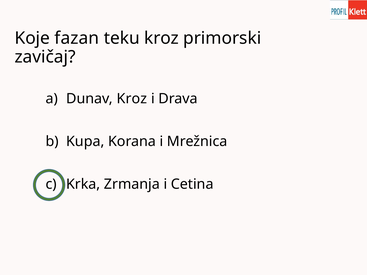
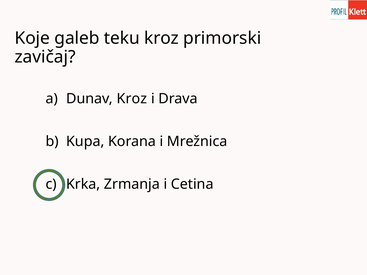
fazan: fazan -> galeb
